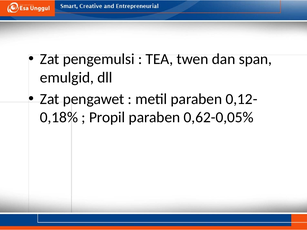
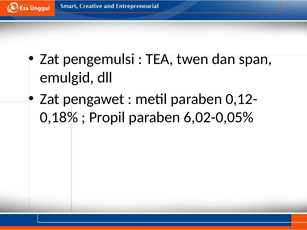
0,62-0,05%: 0,62-0,05% -> 6,02-0,05%
